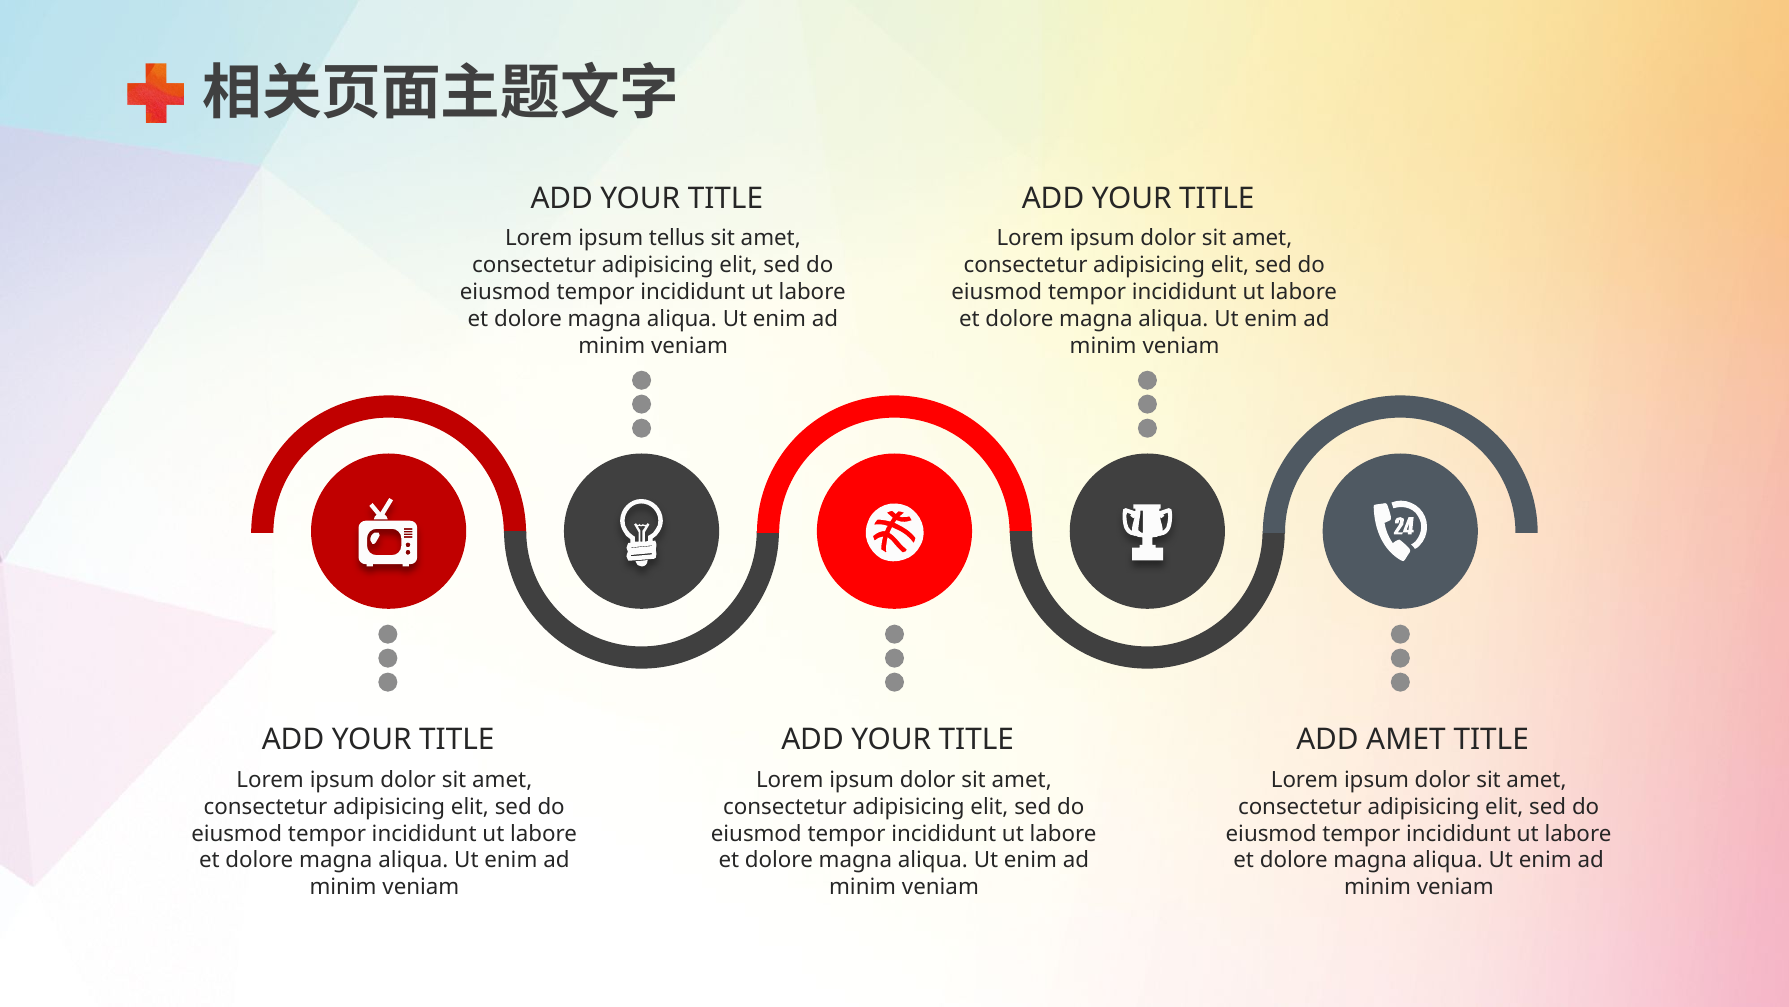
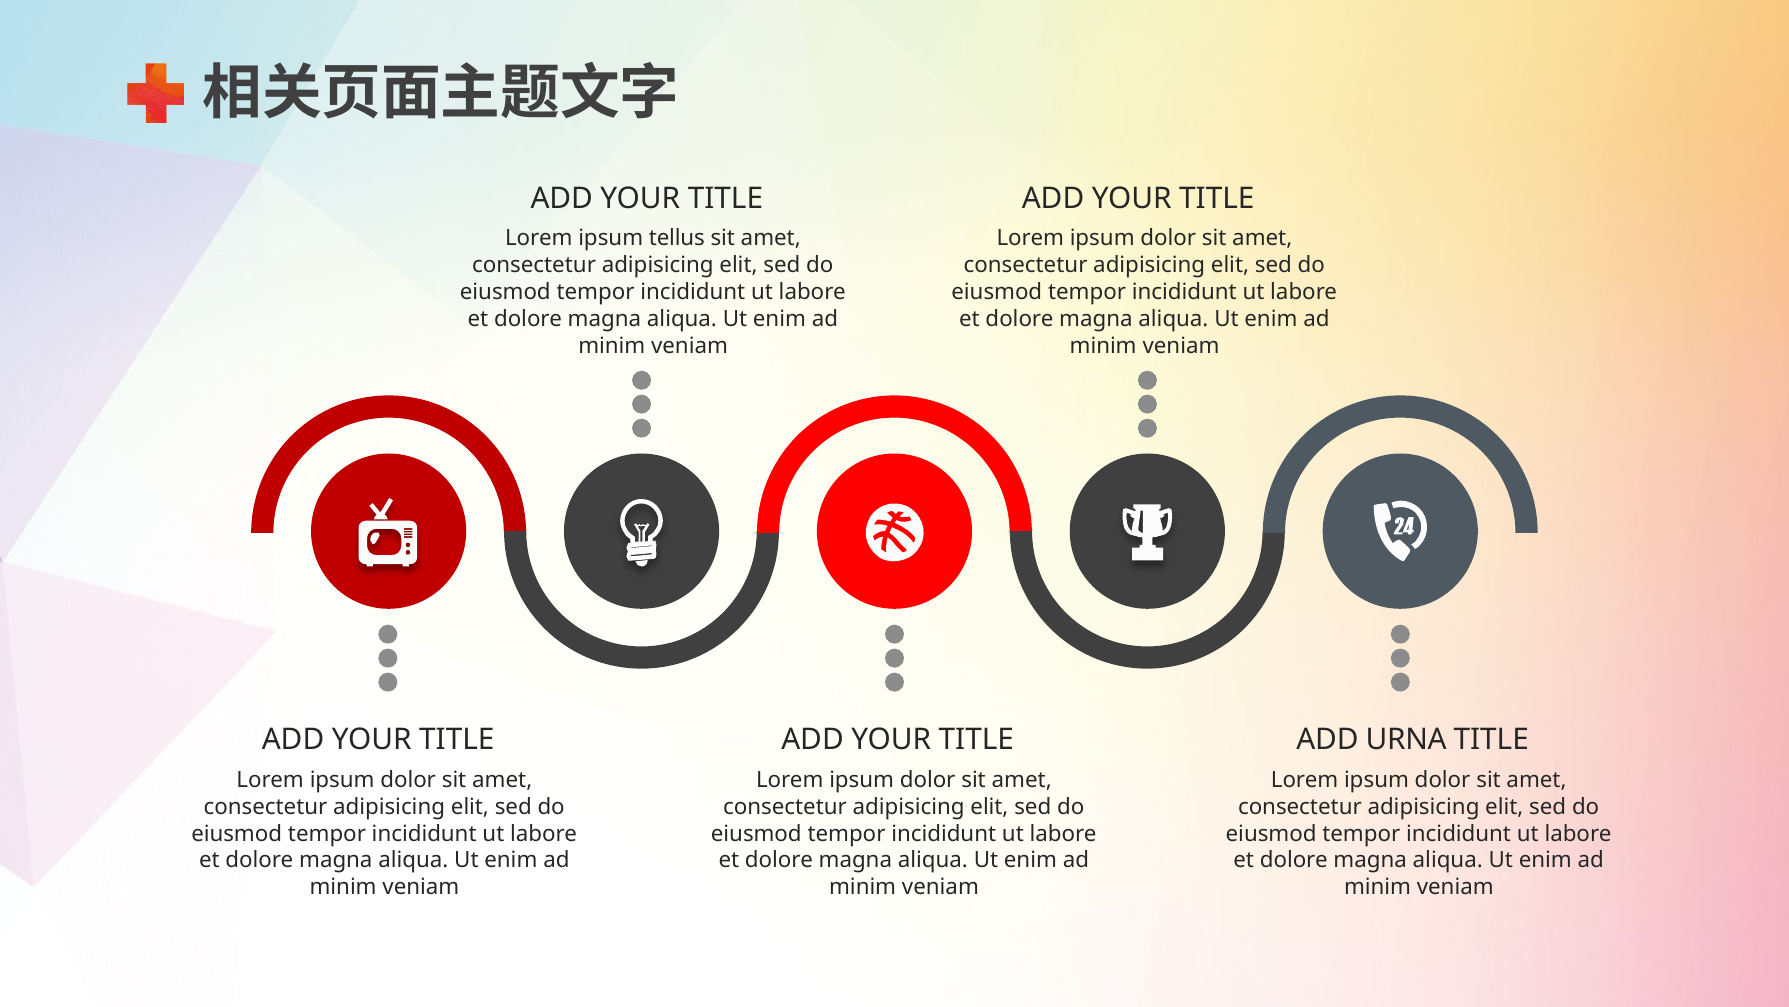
ADD AMET: AMET -> URNA
